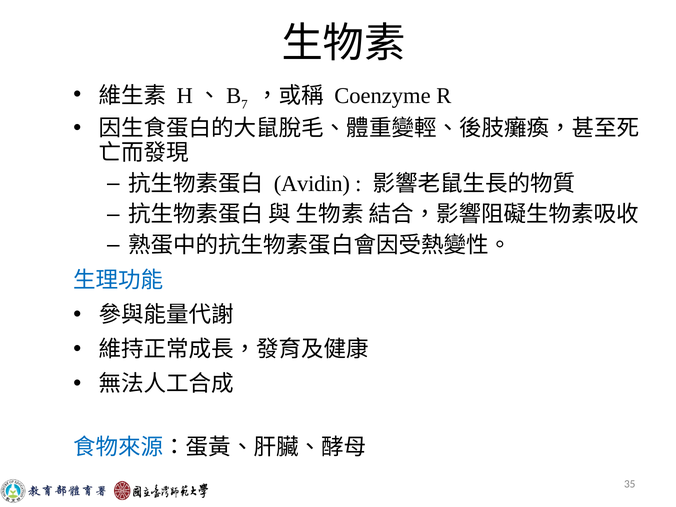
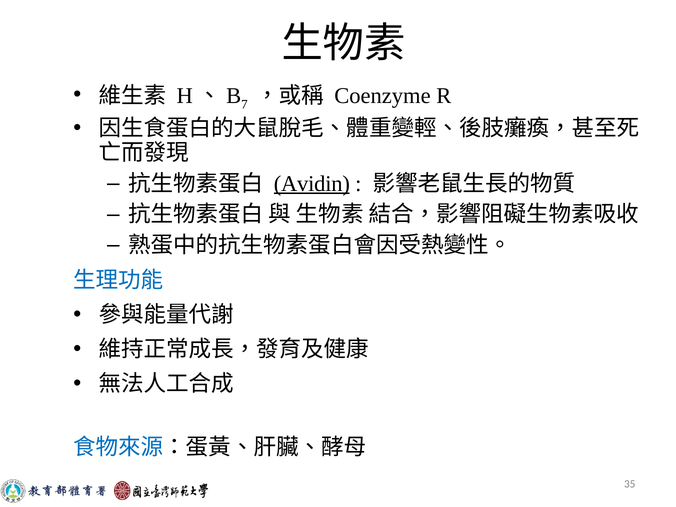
Avidin underline: none -> present
